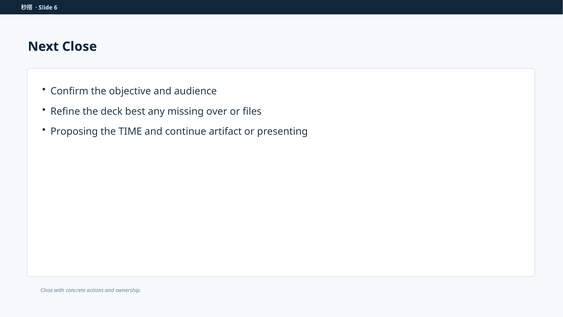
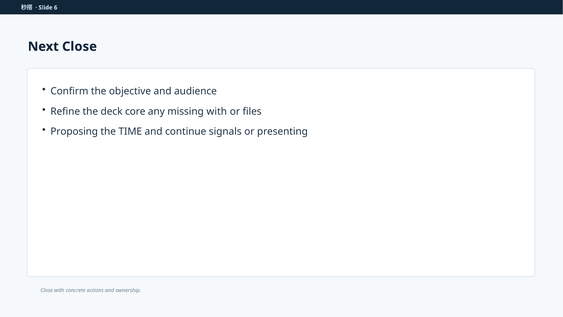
best: best -> core
missing over: over -> with
artifact: artifact -> signals
